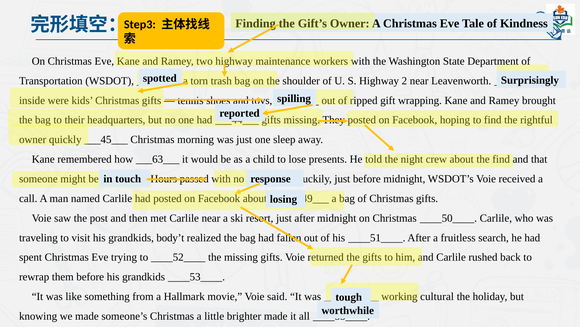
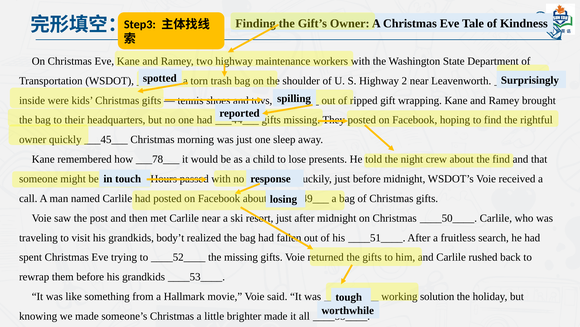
___63___: ___63___ -> ___78___
cultural: cultural -> solution
